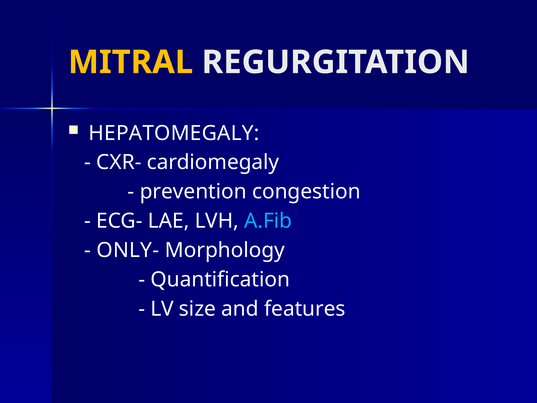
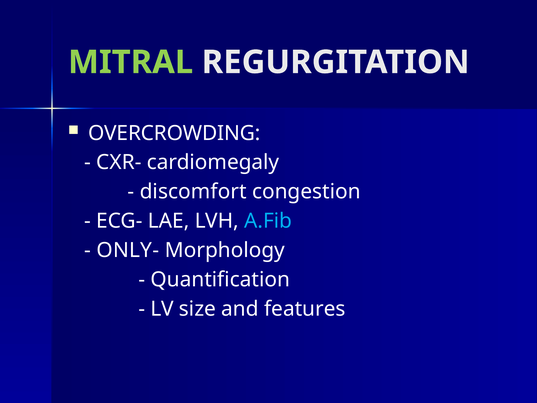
MITRAL colour: yellow -> light green
HEPATOMEGALY: HEPATOMEGALY -> OVERCROWDING
prevention: prevention -> discomfort
